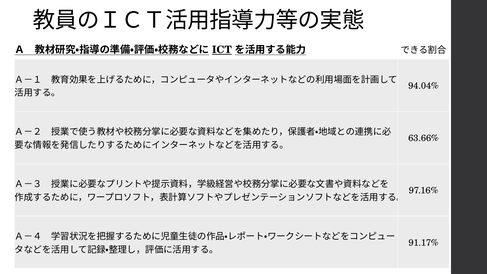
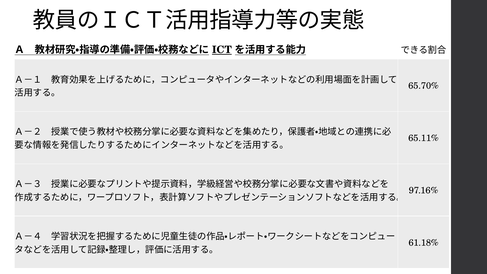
94.04%: 94.04% -> 65.70%
63.66%: 63.66% -> 65.11%
91.17%: 91.17% -> 61.18%
